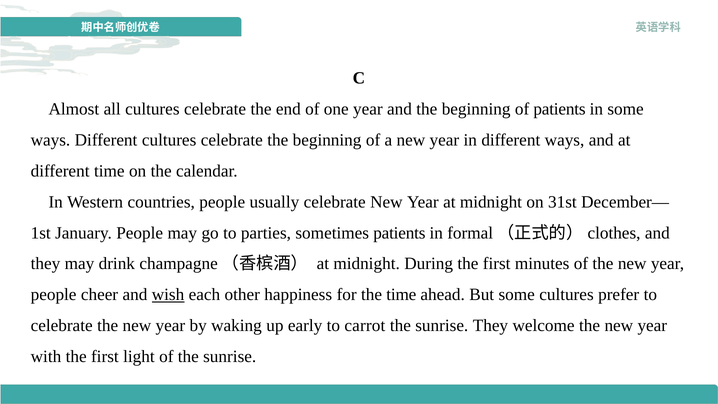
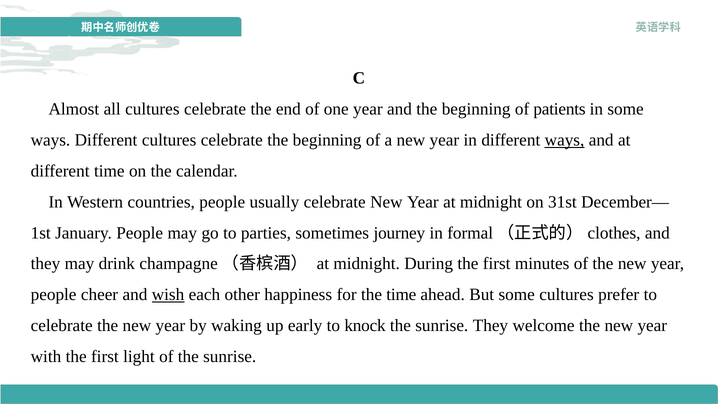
ways at (565, 140) underline: none -> present
sometimes patients: patients -> journey
carrot: carrot -> knock
